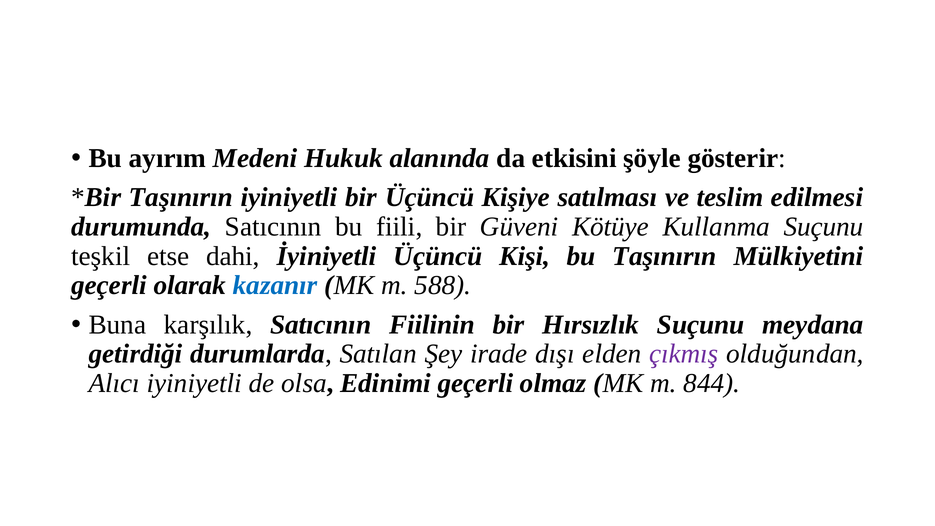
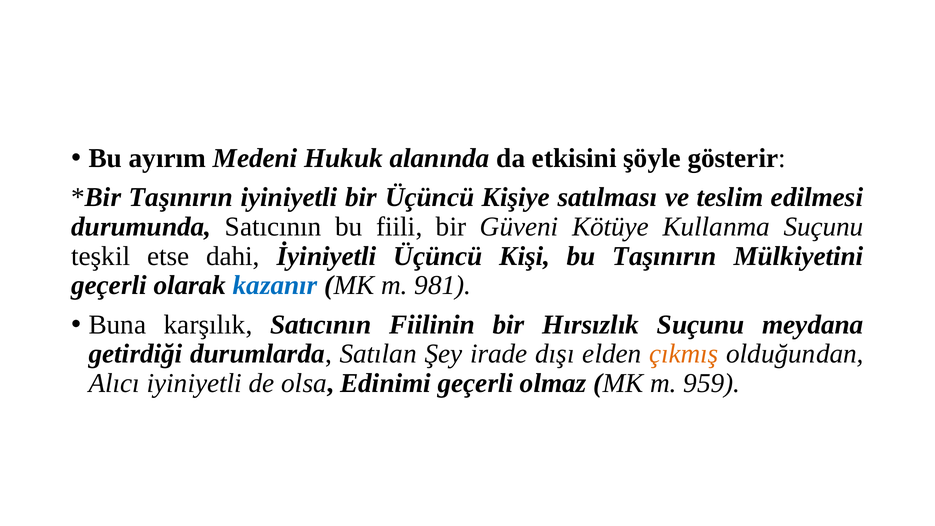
588: 588 -> 981
çıkmış colour: purple -> orange
844: 844 -> 959
